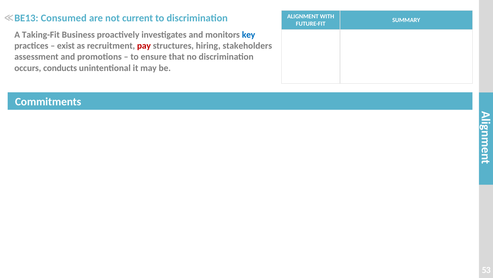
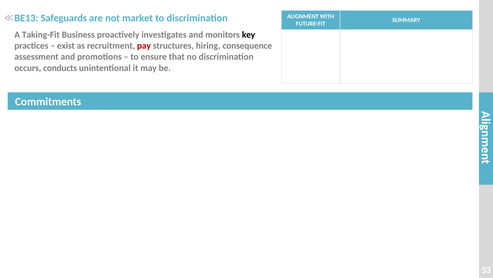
Consumed: Consumed -> Safeguards
current: current -> market
key colour: blue -> black
stakeholders: stakeholders -> consequence
